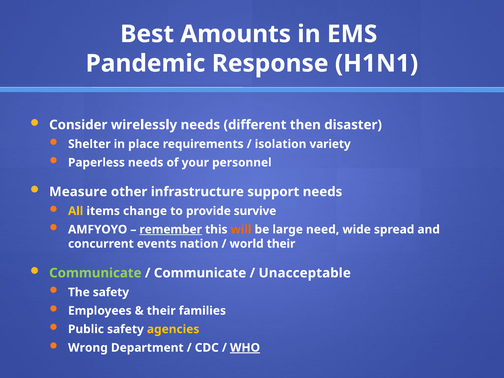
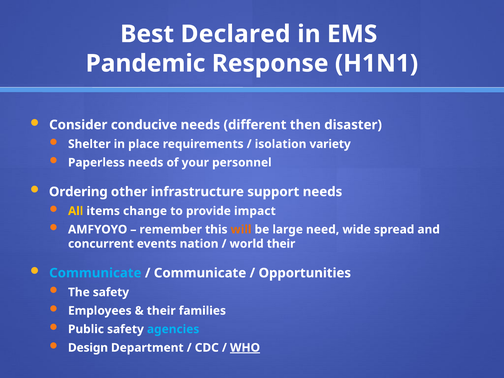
Amounts: Amounts -> Declared
wirelessly: wirelessly -> conducive
Measure: Measure -> Ordering
survive: survive -> impact
remember underline: present -> none
Communicate at (95, 273) colour: light green -> light blue
Unacceptable: Unacceptable -> Opportunities
agencies colour: yellow -> light blue
Wrong: Wrong -> Design
